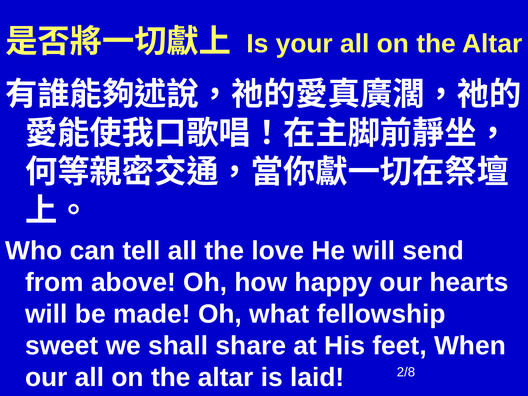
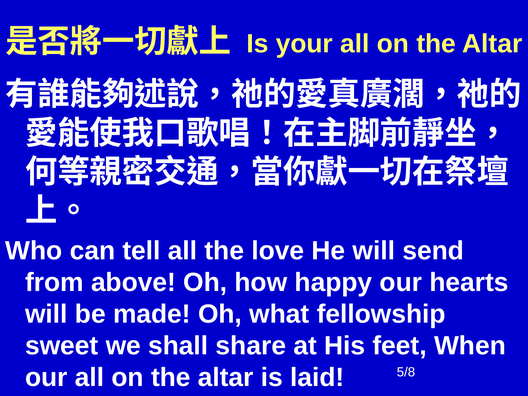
2/8: 2/8 -> 5/8
